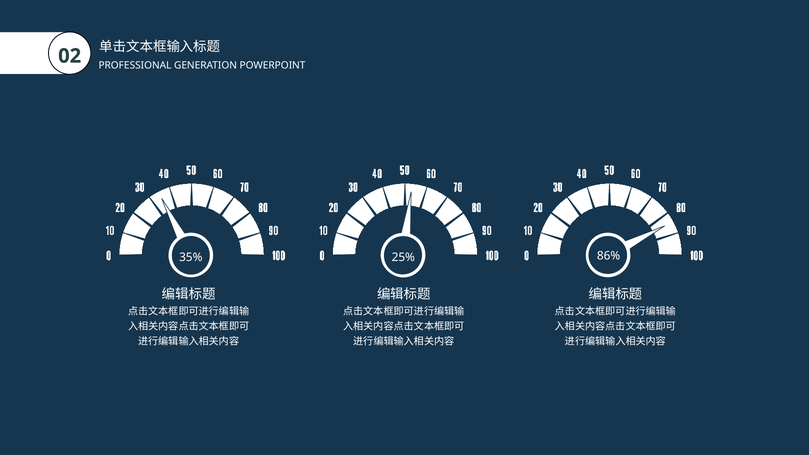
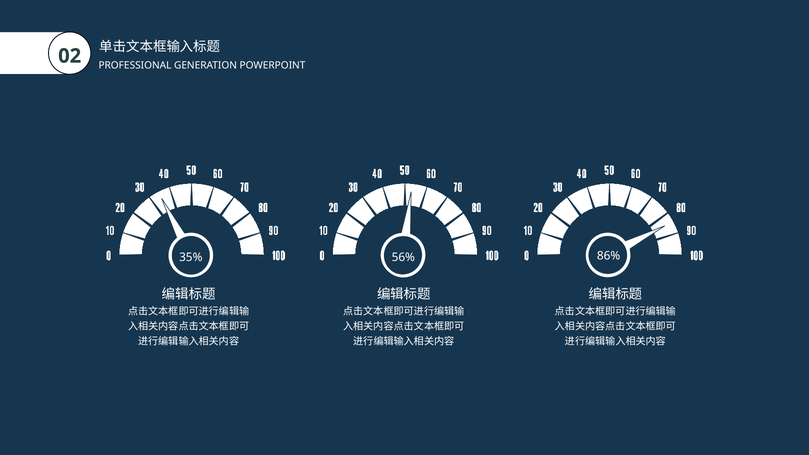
25%: 25% -> 56%
